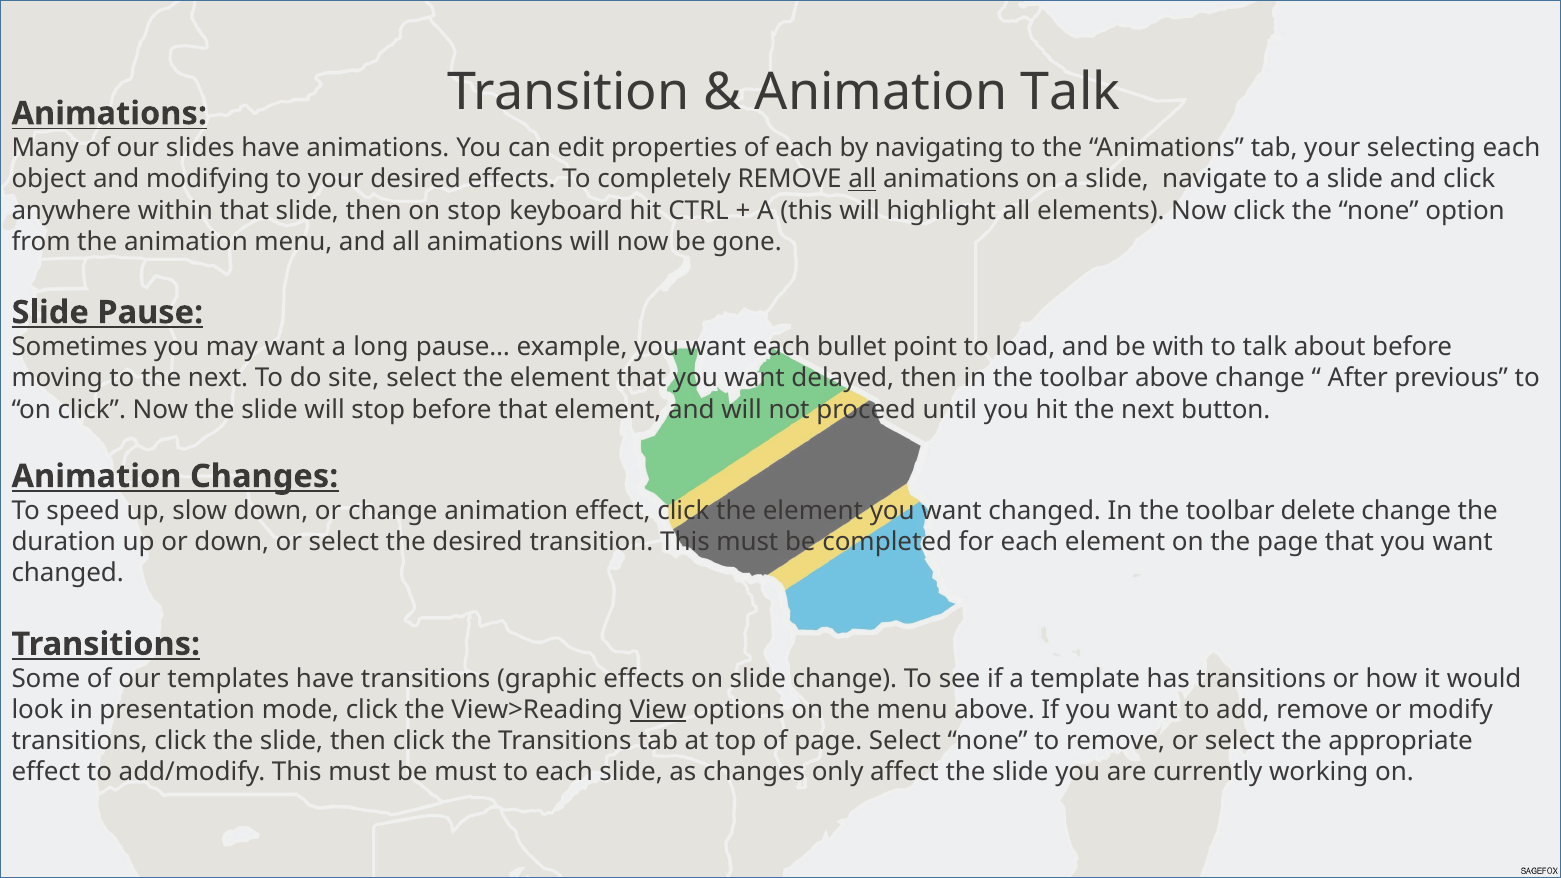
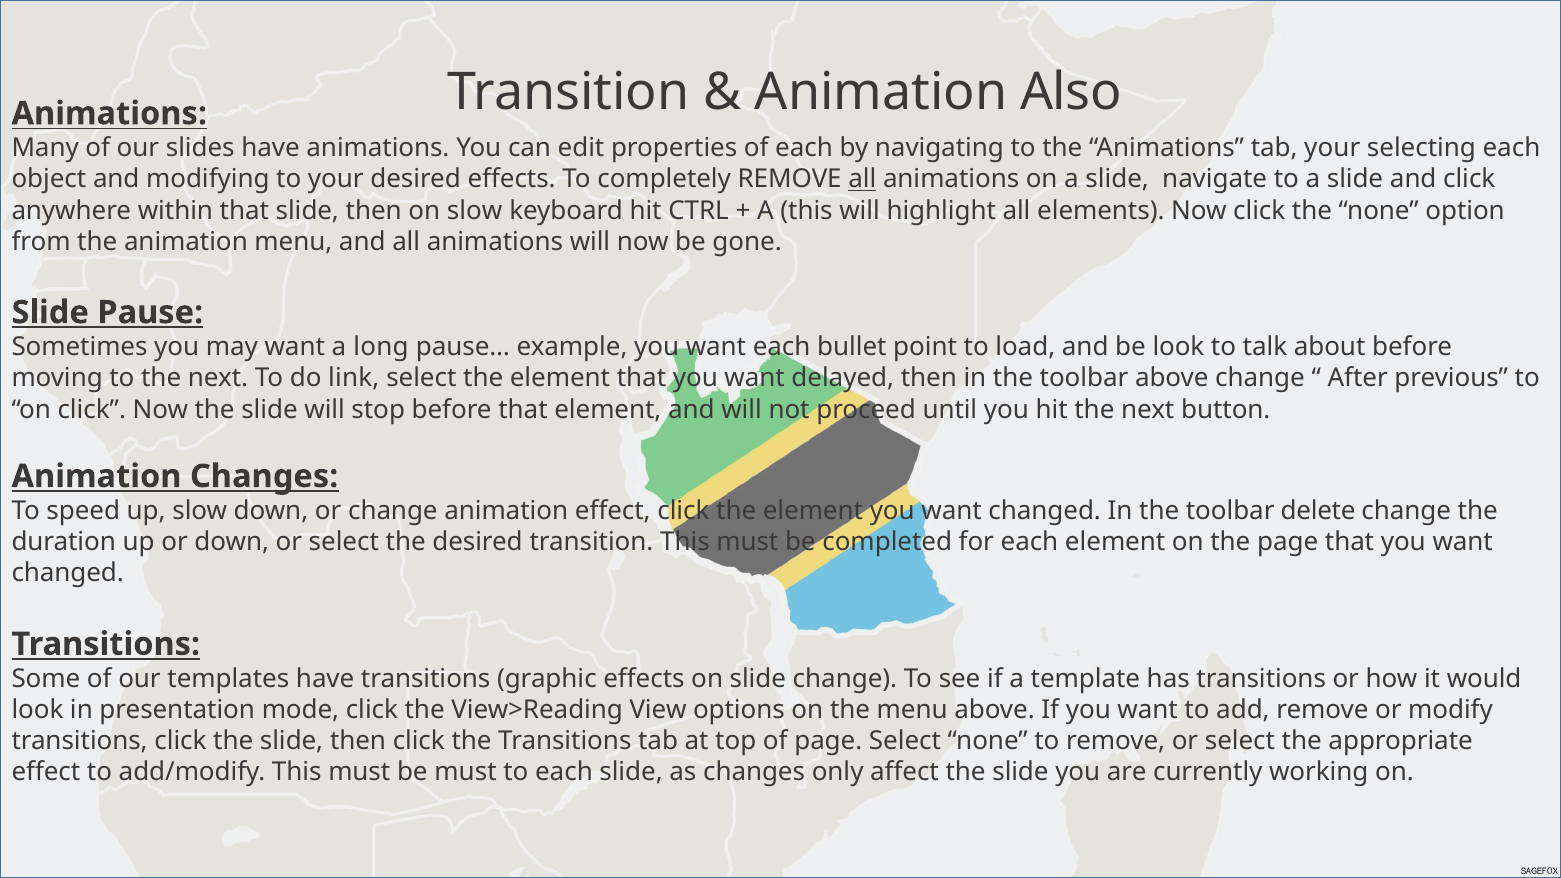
Animation Talk: Talk -> Also
on stop: stop -> slow
be with: with -> look
site: site -> link
View underline: present -> none
